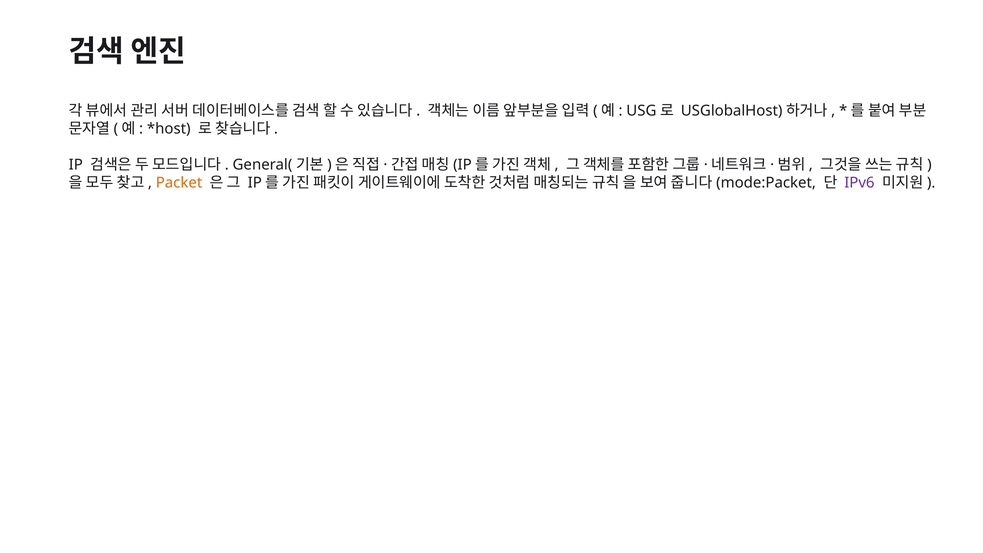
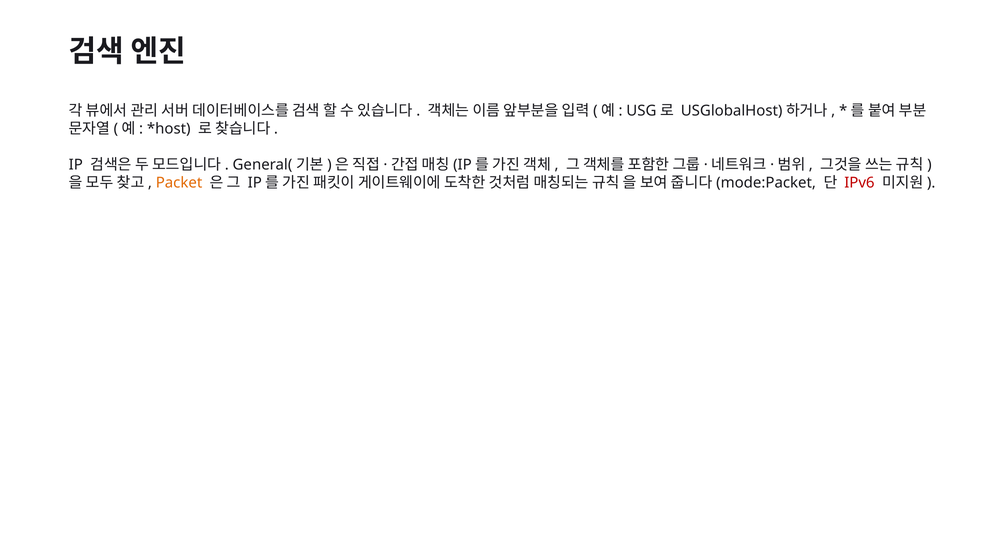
IPv6 colour: purple -> red
